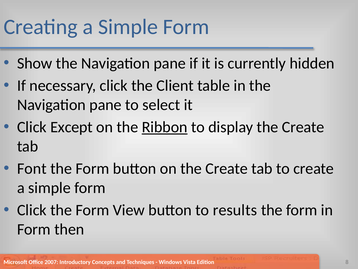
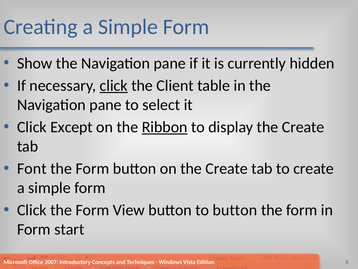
click at (114, 85) underline: none -> present
to results: results -> button
then: then -> start
